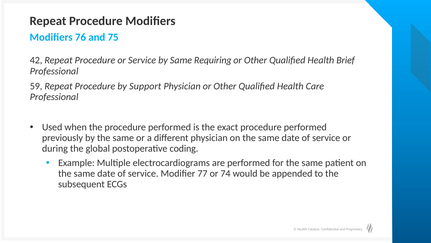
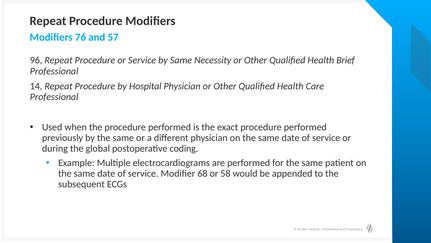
75: 75 -> 57
42: 42 -> 96
Requiring: Requiring -> Necessity
59: 59 -> 14
Support: Support -> Hospital
77: 77 -> 68
74: 74 -> 58
